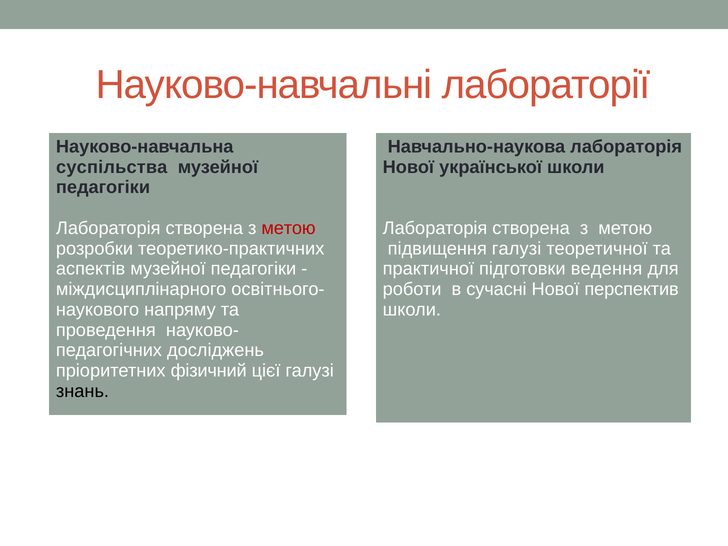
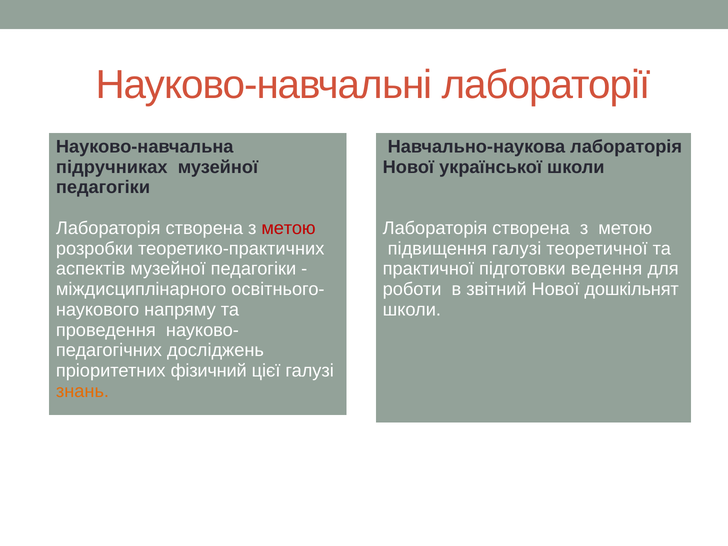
суспільства: суспільства -> підручниках
сучасні: сучасні -> звітний
перспектив: перспектив -> дошкільнят
знань colour: black -> orange
